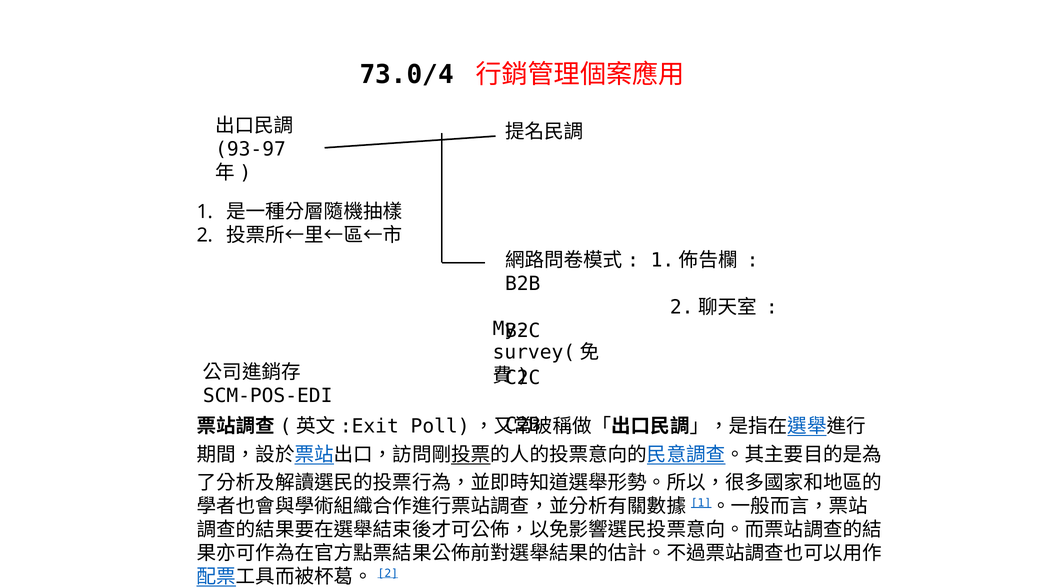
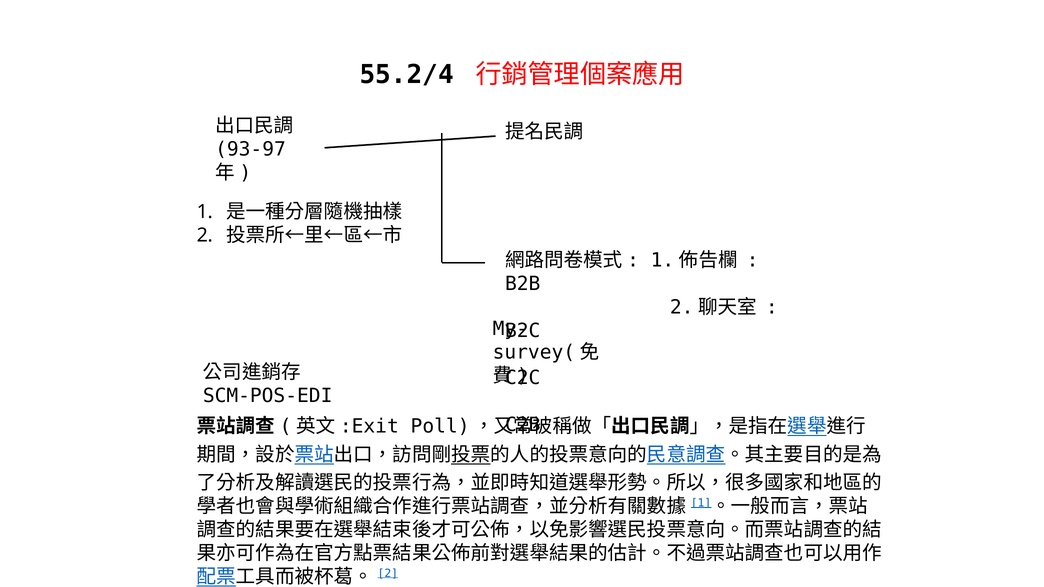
73.0/4: 73.0/4 -> 55.2/4
